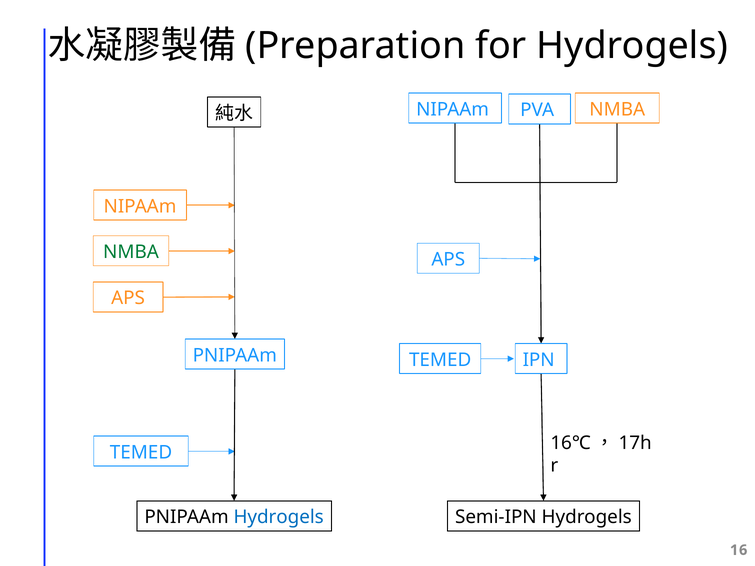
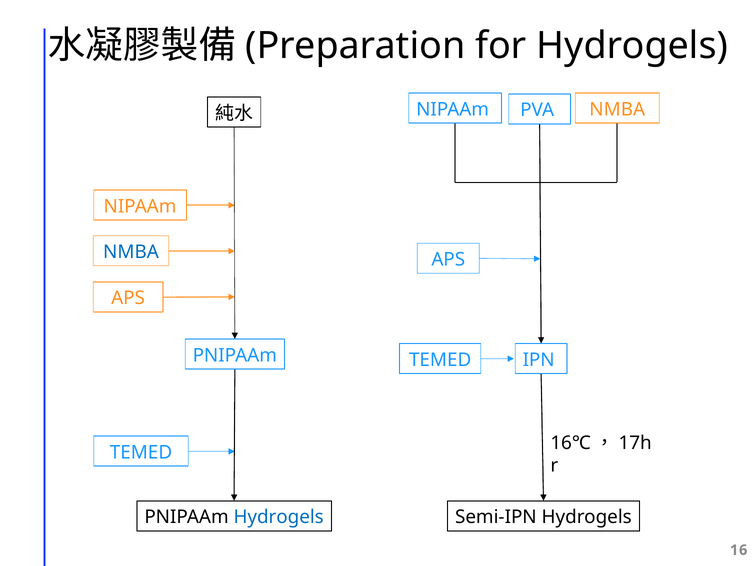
NMBA at (131, 252) colour: green -> blue
